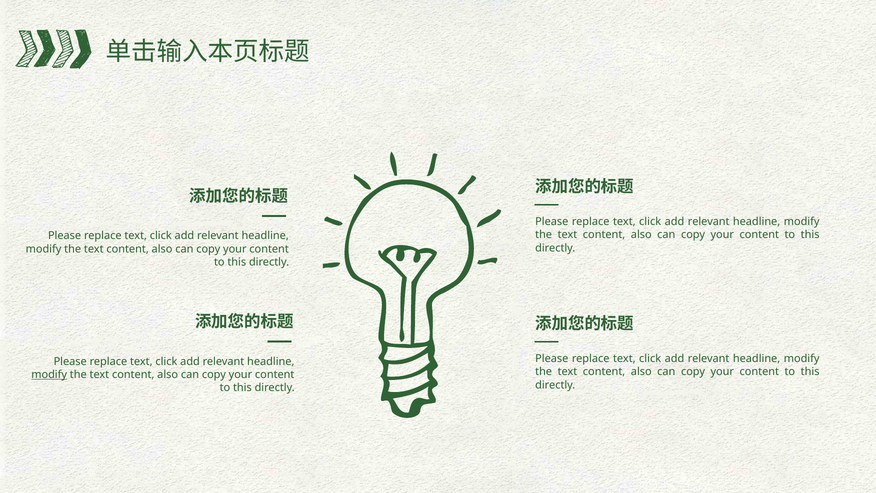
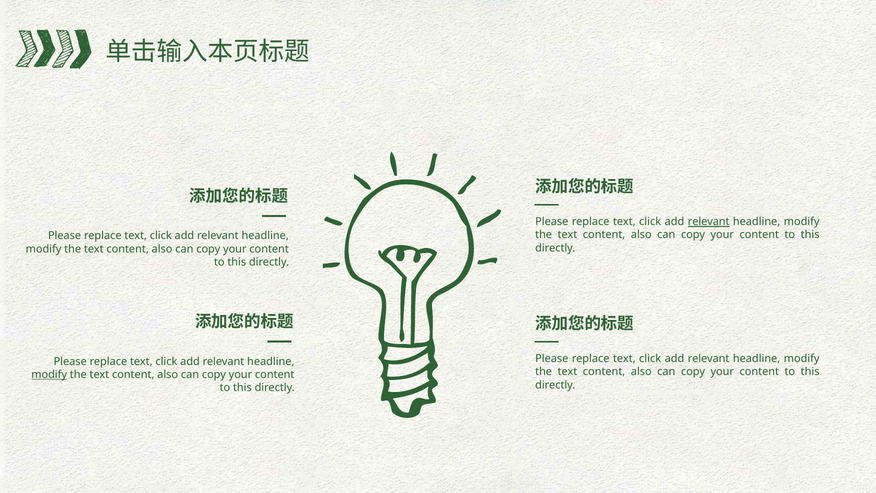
relevant at (709, 222) underline: none -> present
